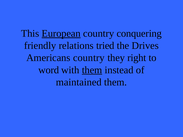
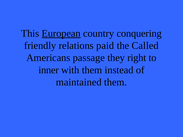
tried: tried -> paid
Drives: Drives -> Called
Americans country: country -> passage
word: word -> inner
them at (92, 70) underline: present -> none
